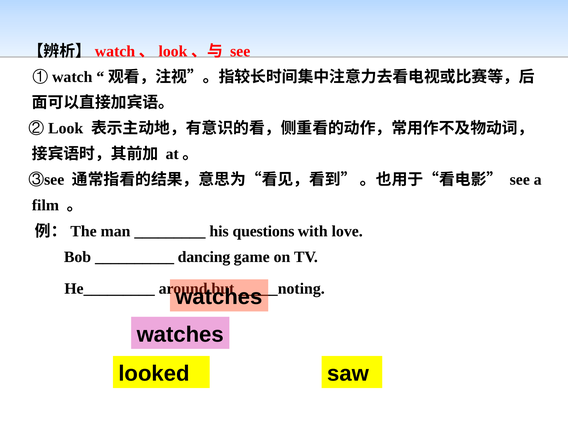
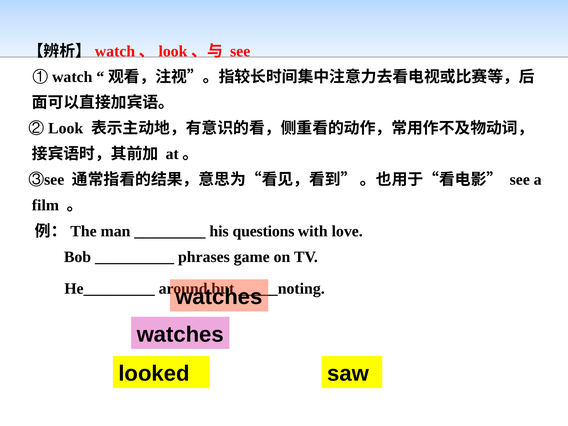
dancing: dancing -> phrases
